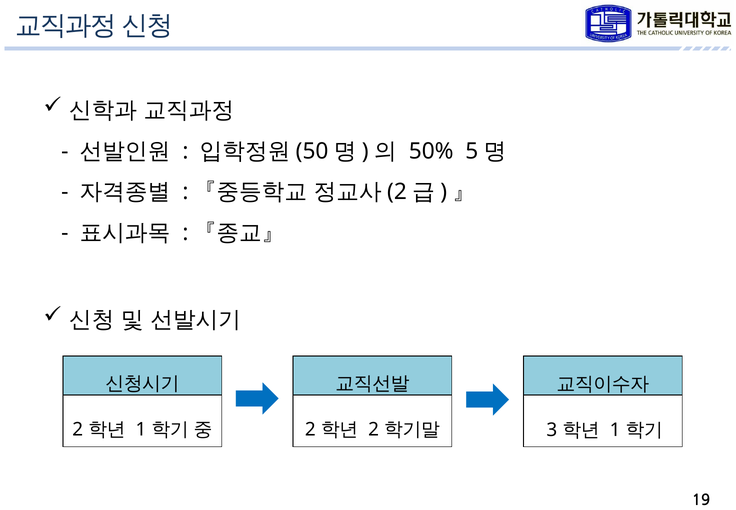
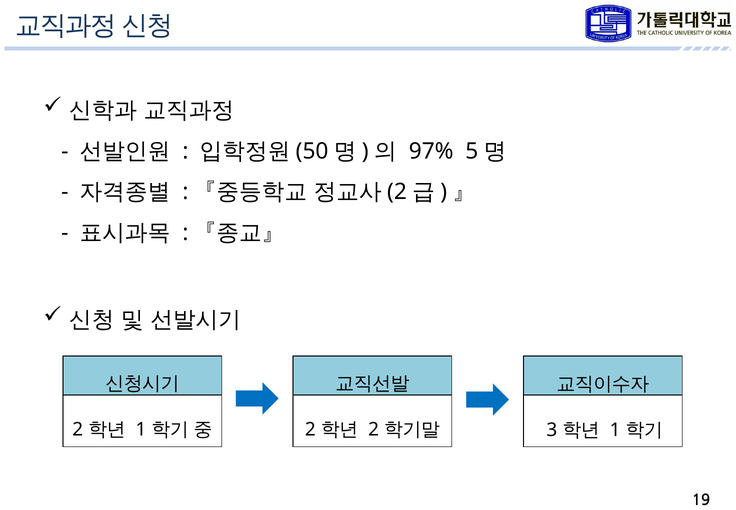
50%: 50% -> 97%
